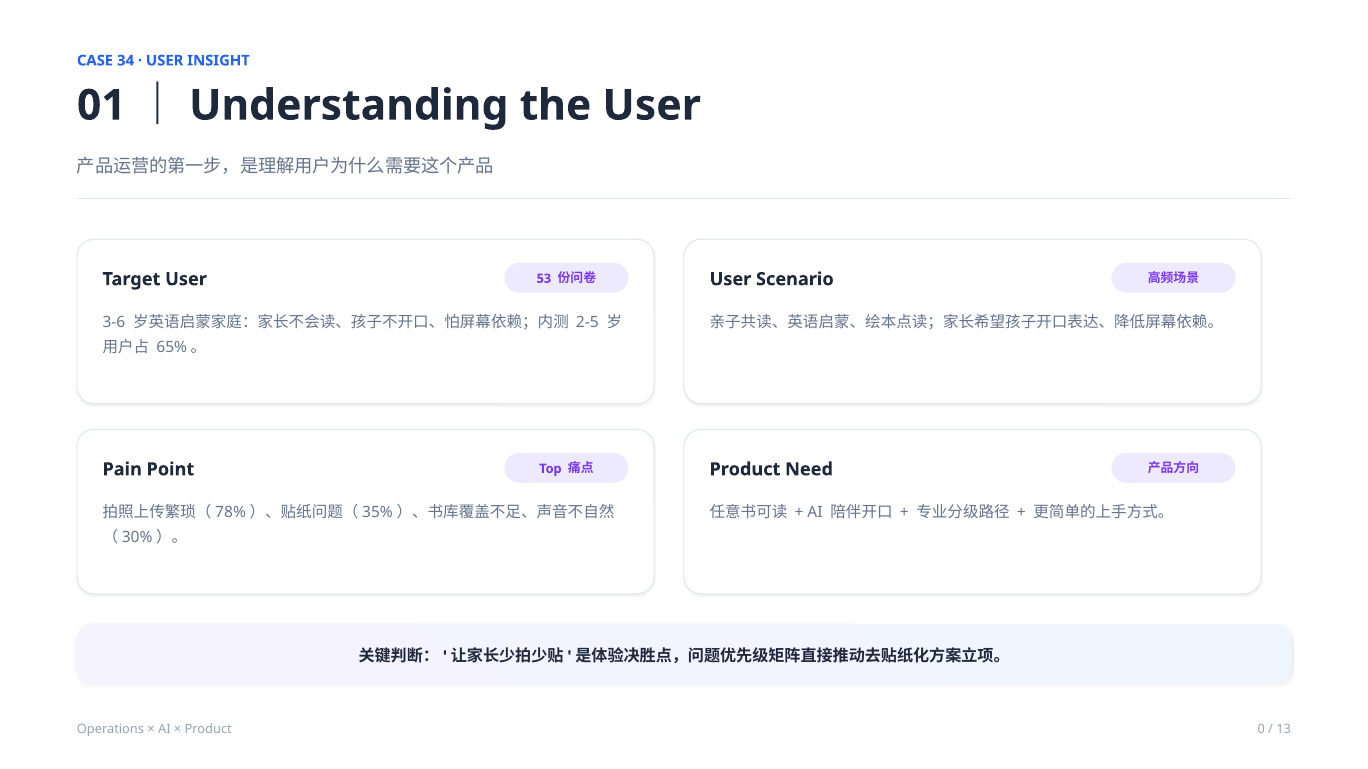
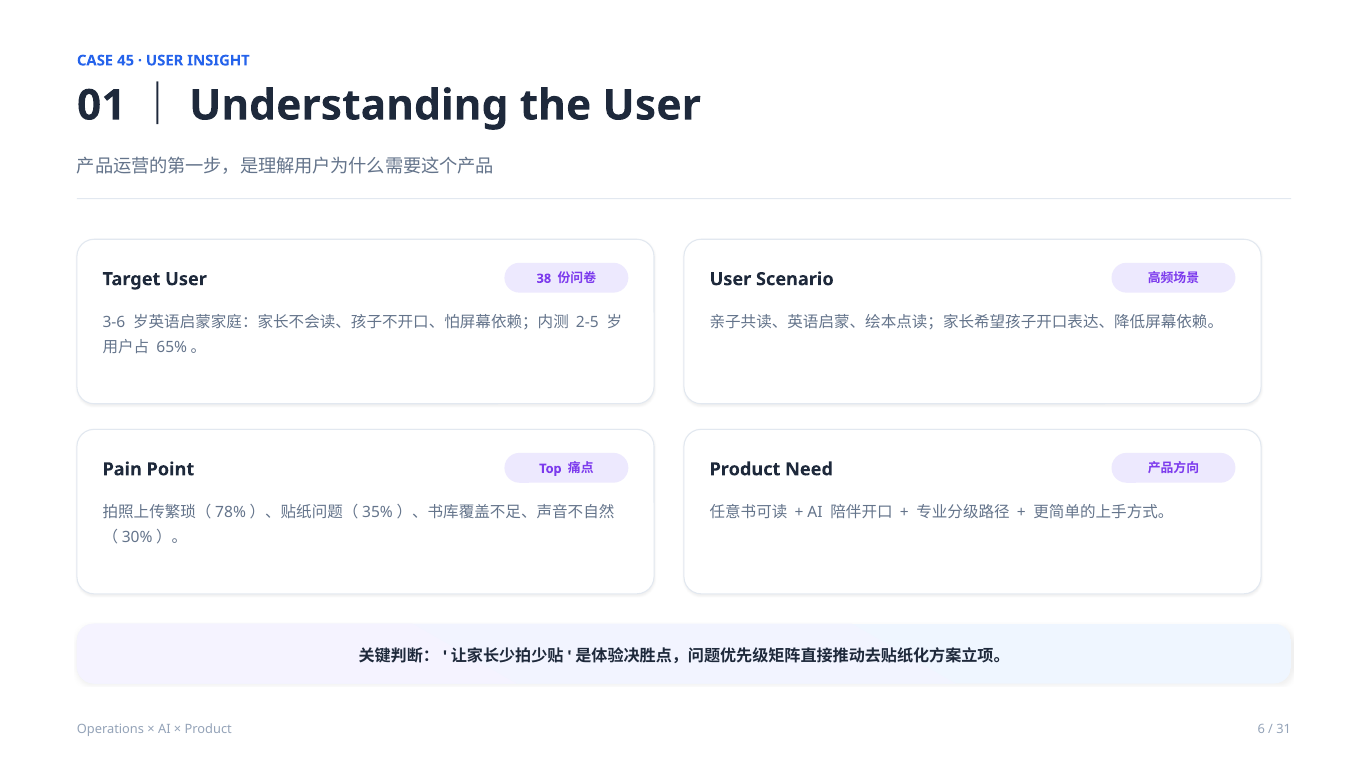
34: 34 -> 45
53: 53 -> 38
0: 0 -> 6
13: 13 -> 31
